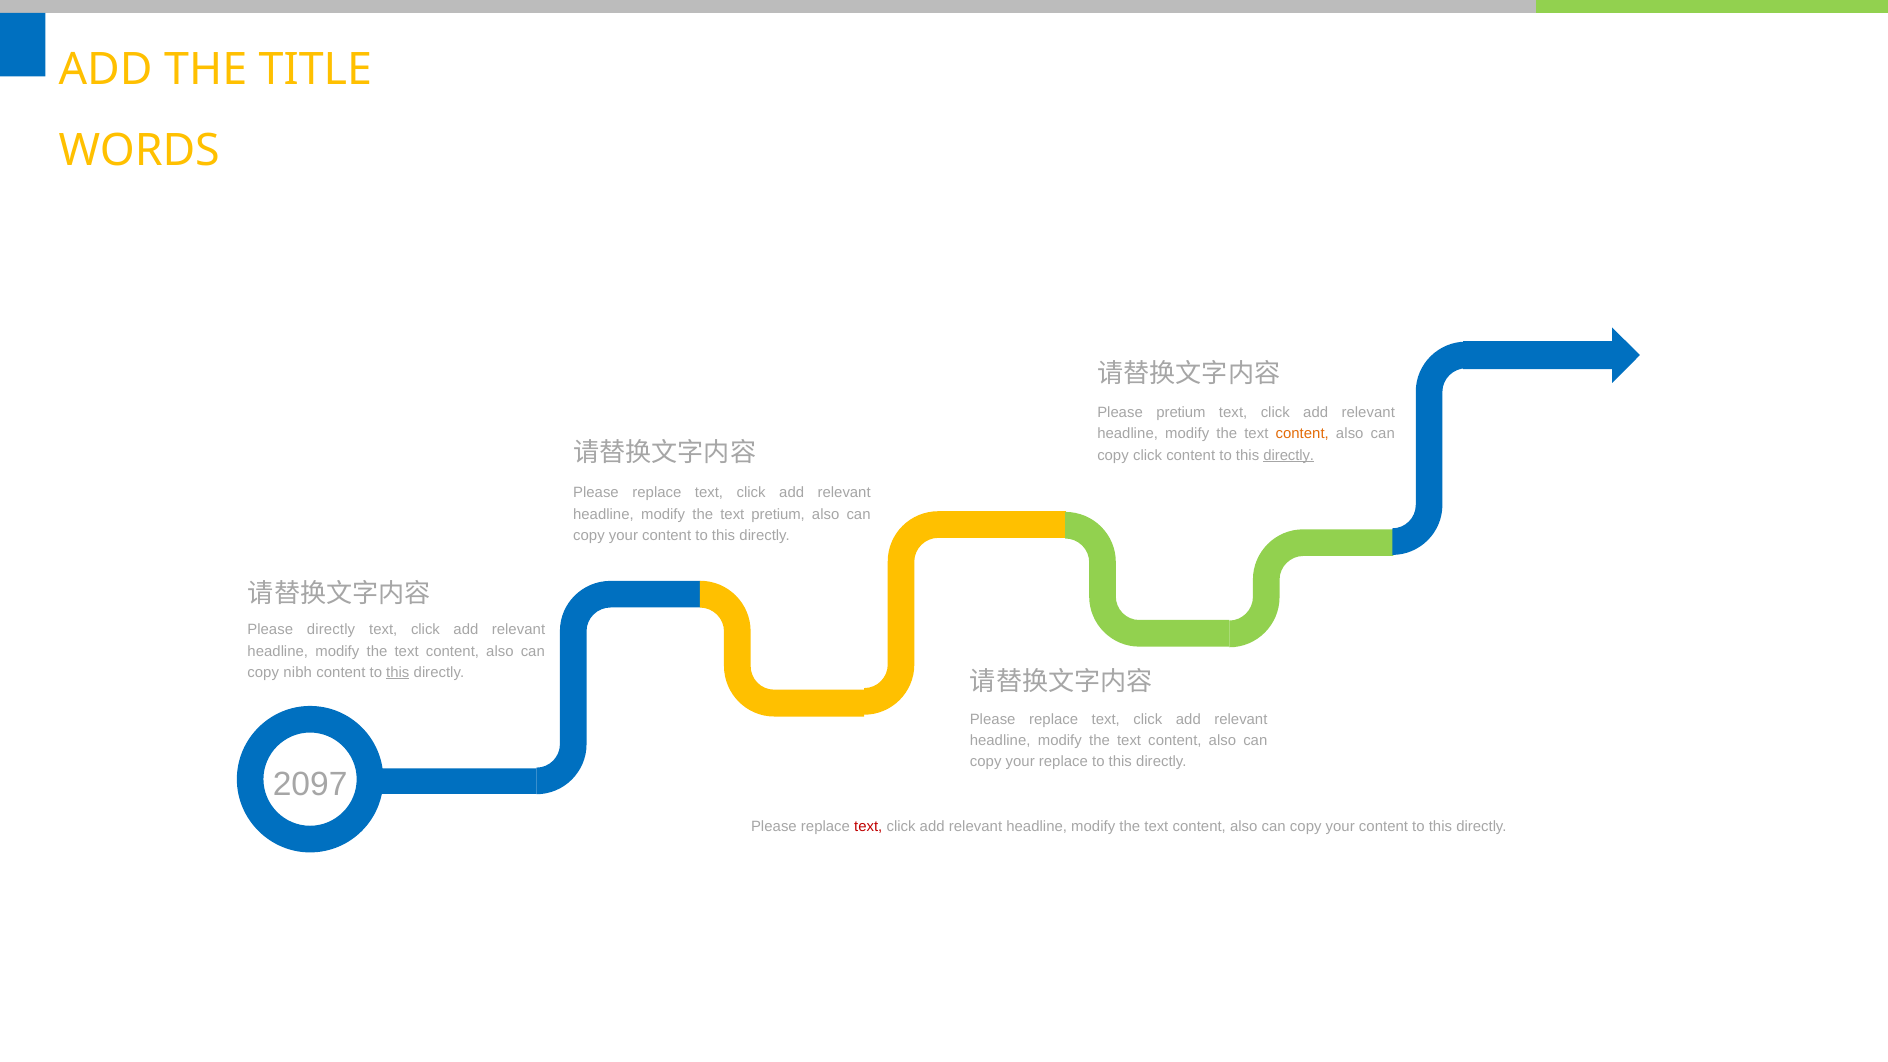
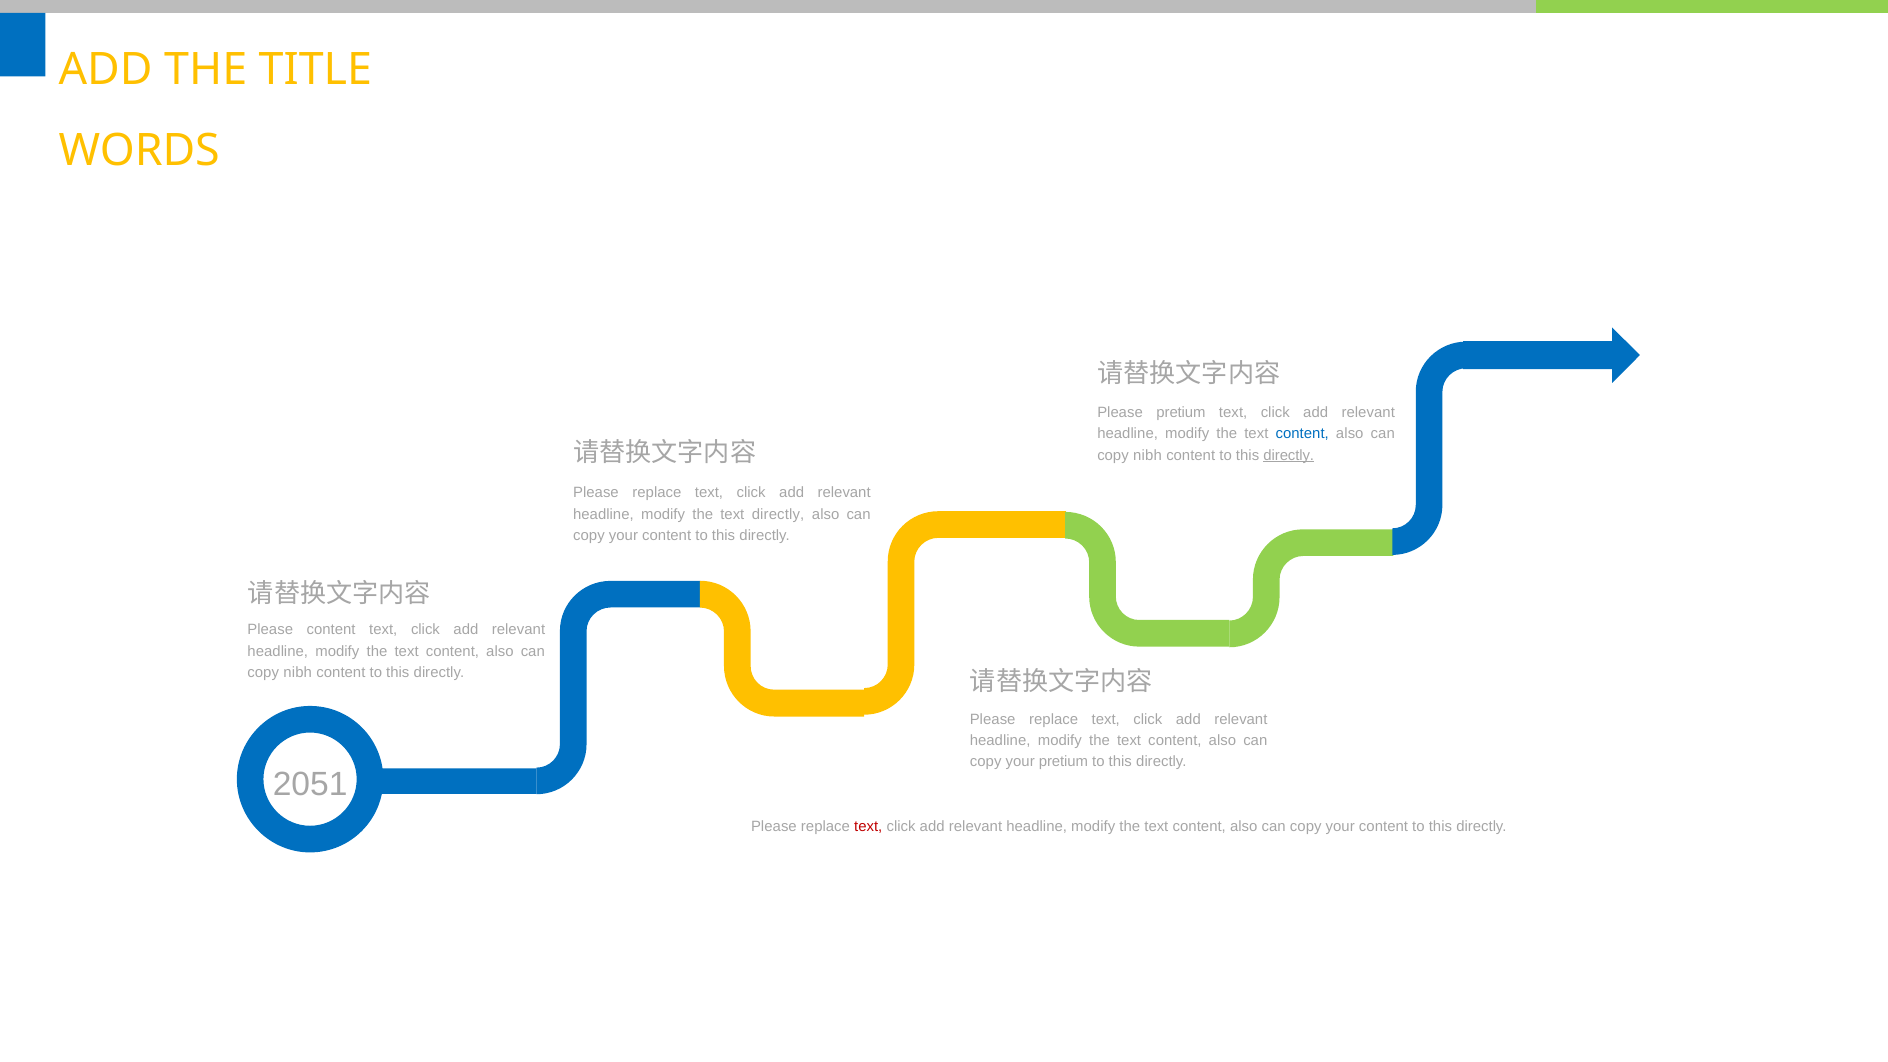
content at (1302, 434) colour: orange -> blue
click at (1148, 455): click -> nibh
text pretium: pretium -> directly
Please directly: directly -> content
this at (398, 672) underline: present -> none
your replace: replace -> pretium
2097: 2097 -> 2051
